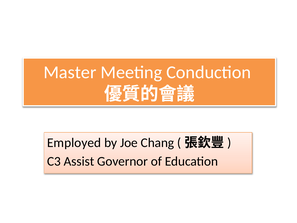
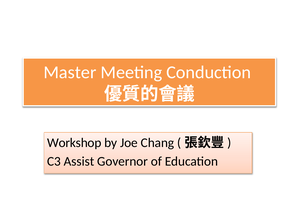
Employed: Employed -> Workshop
